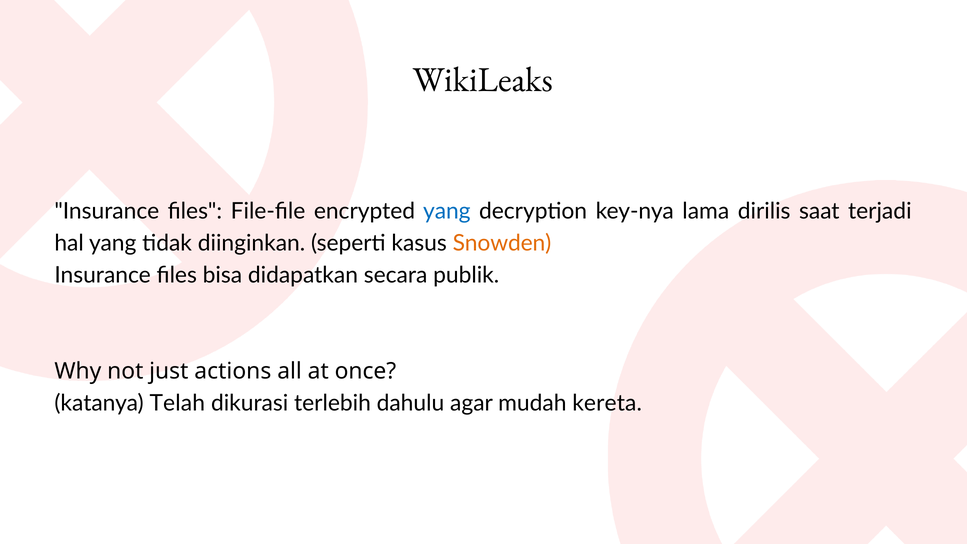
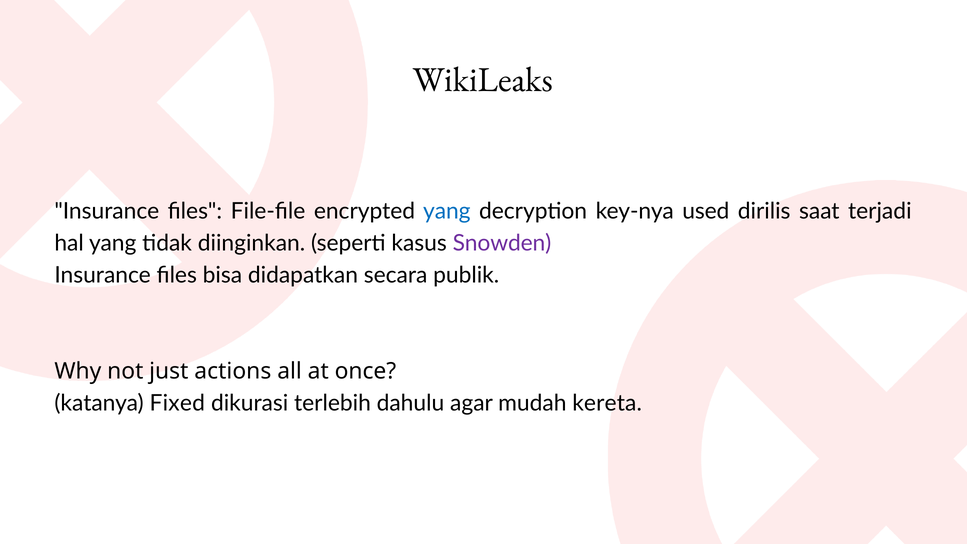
lama: lama -> used
Snowden colour: orange -> purple
Telah: Telah -> Fixed
